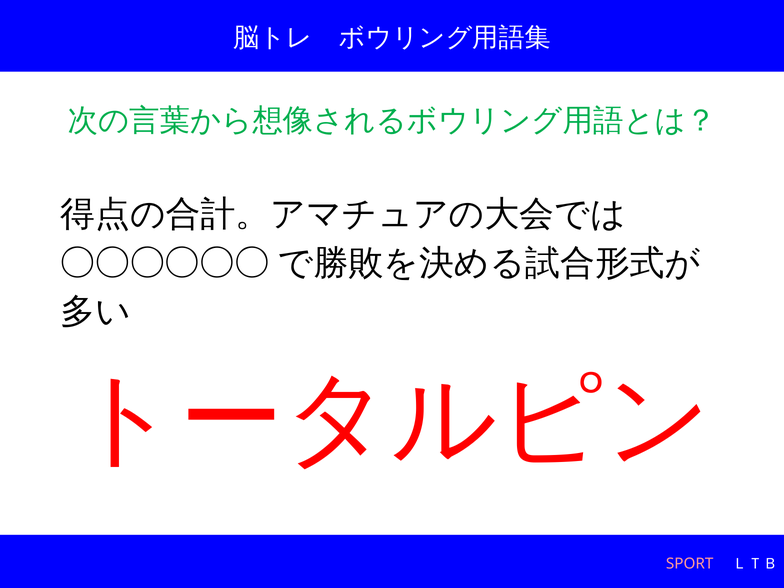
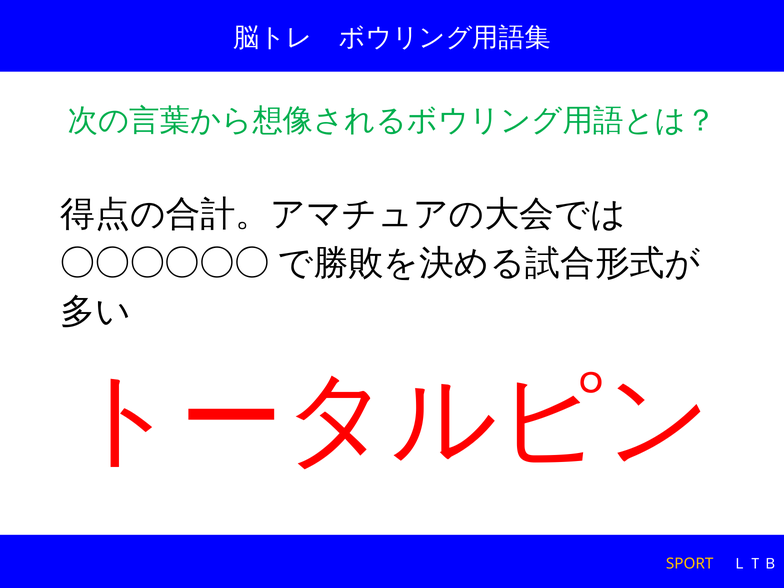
SPORT colour: pink -> yellow
